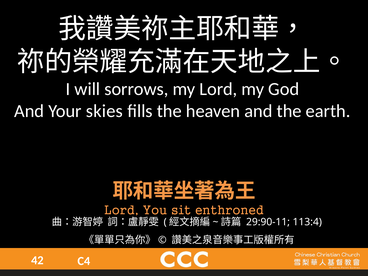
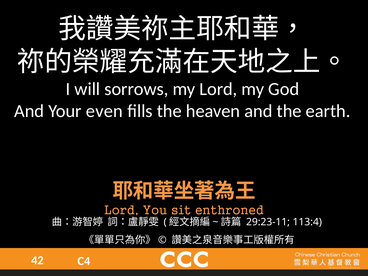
skies: skies -> even
29:90-11: 29:90-11 -> 29:23-11
